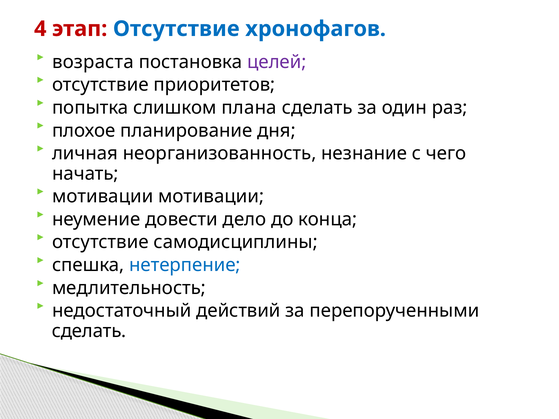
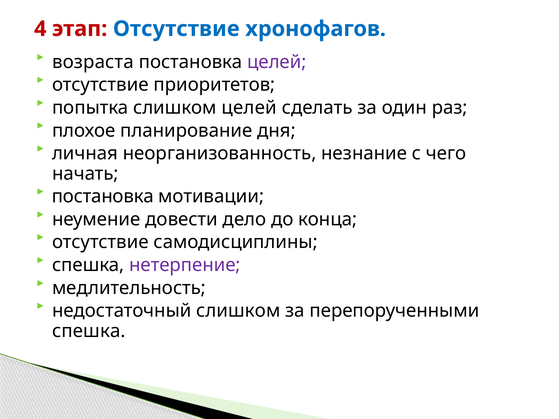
слишком плана: плана -> целей
мотивации at (103, 197): мотивации -> постановка
нетерпение colour: blue -> purple
недостаточный действий: действий -> слишком
сделать at (89, 331): сделать -> спешка
